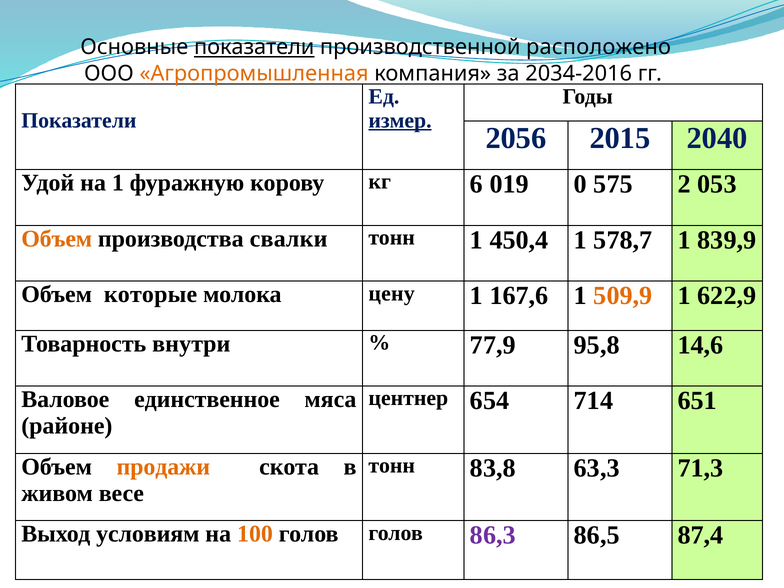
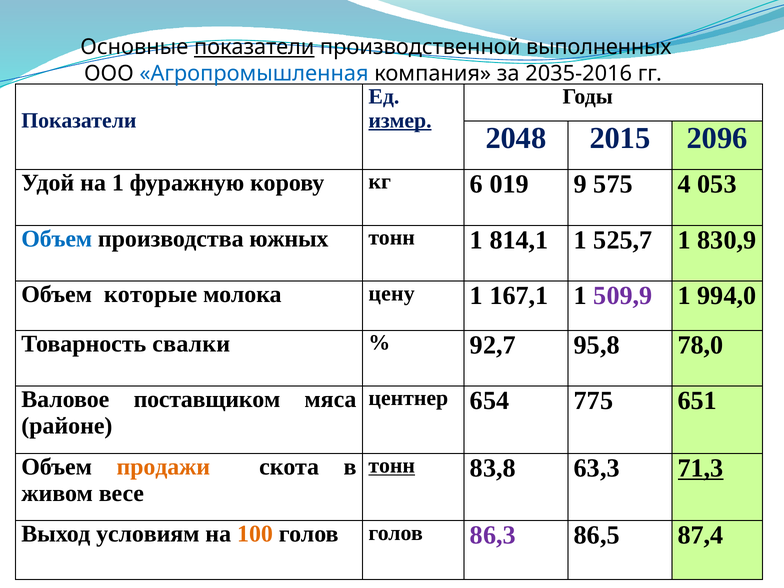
расположено: расположено -> выполненных
Агропромышленная colour: orange -> blue
2034-2016: 2034-2016 -> 2035-2016
2056: 2056 -> 2048
2040: 2040 -> 2096
0: 0 -> 9
2: 2 -> 4
Объем at (57, 239) colour: orange -> blue
свалки: свалки -> южных
450,4: 450,4 -> 814,1
578,7: 578,7 -> 525,7
839,9: 839,9 -> 830,9
167,6: 167,6 -> 167,1
509,9 colour: orange -> purple
622,9: 622,9 -> 994,0
внутри: внутри -> свалки
77,9: 77,9 -> 92,7
14,6: 14,6 -> 78,0
714: 714 -> 775
единственное: единственное -> поставщиком
тонн at (392, 466) underline: none -> present
71,3 underline: none -> present
